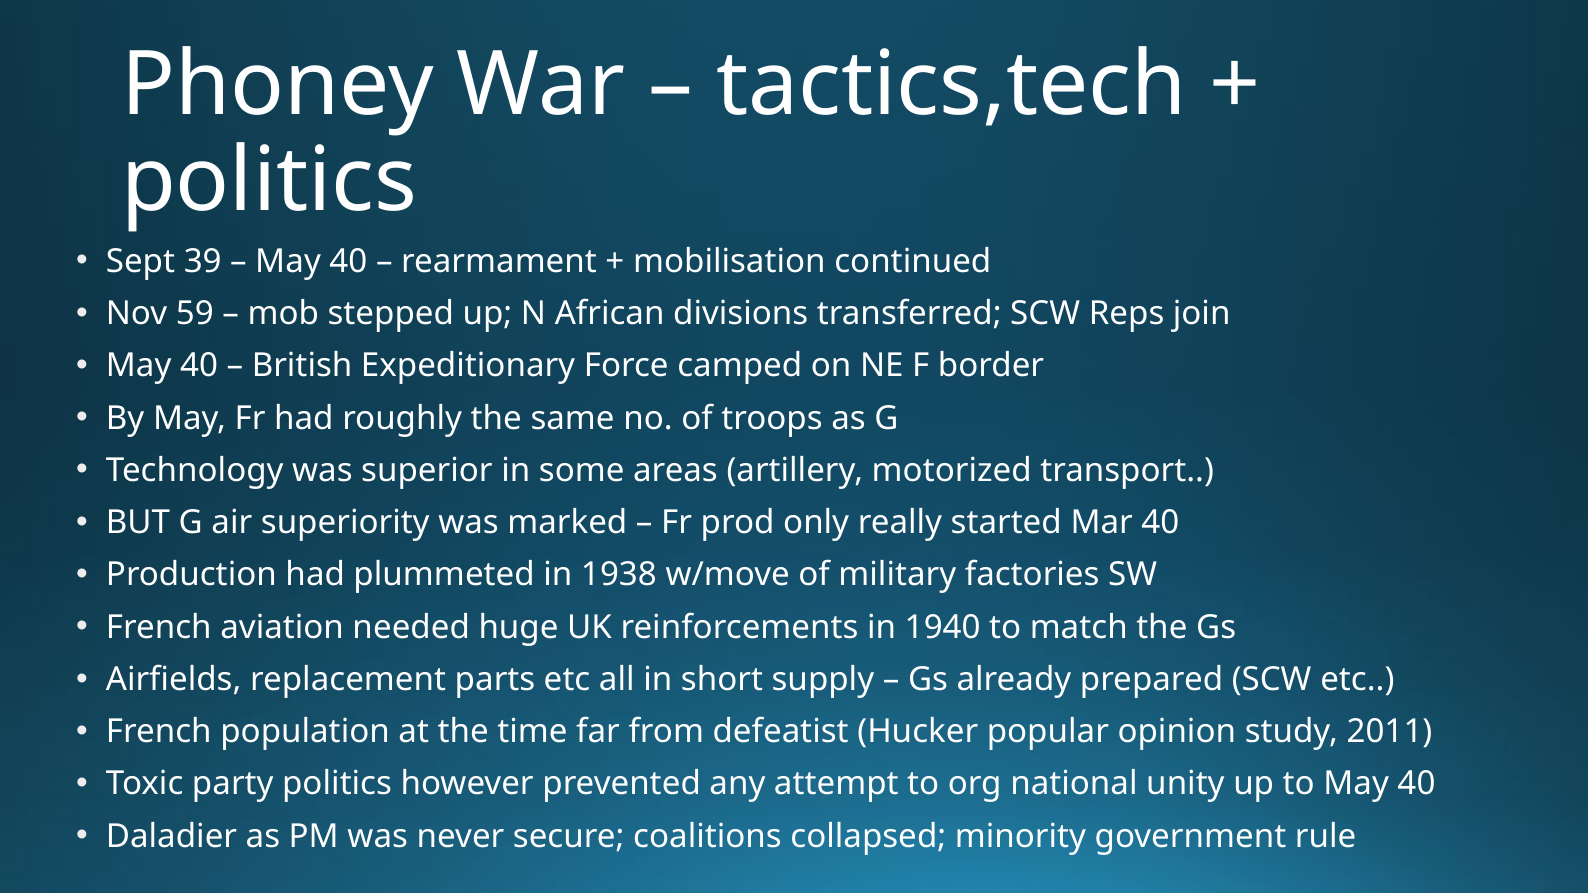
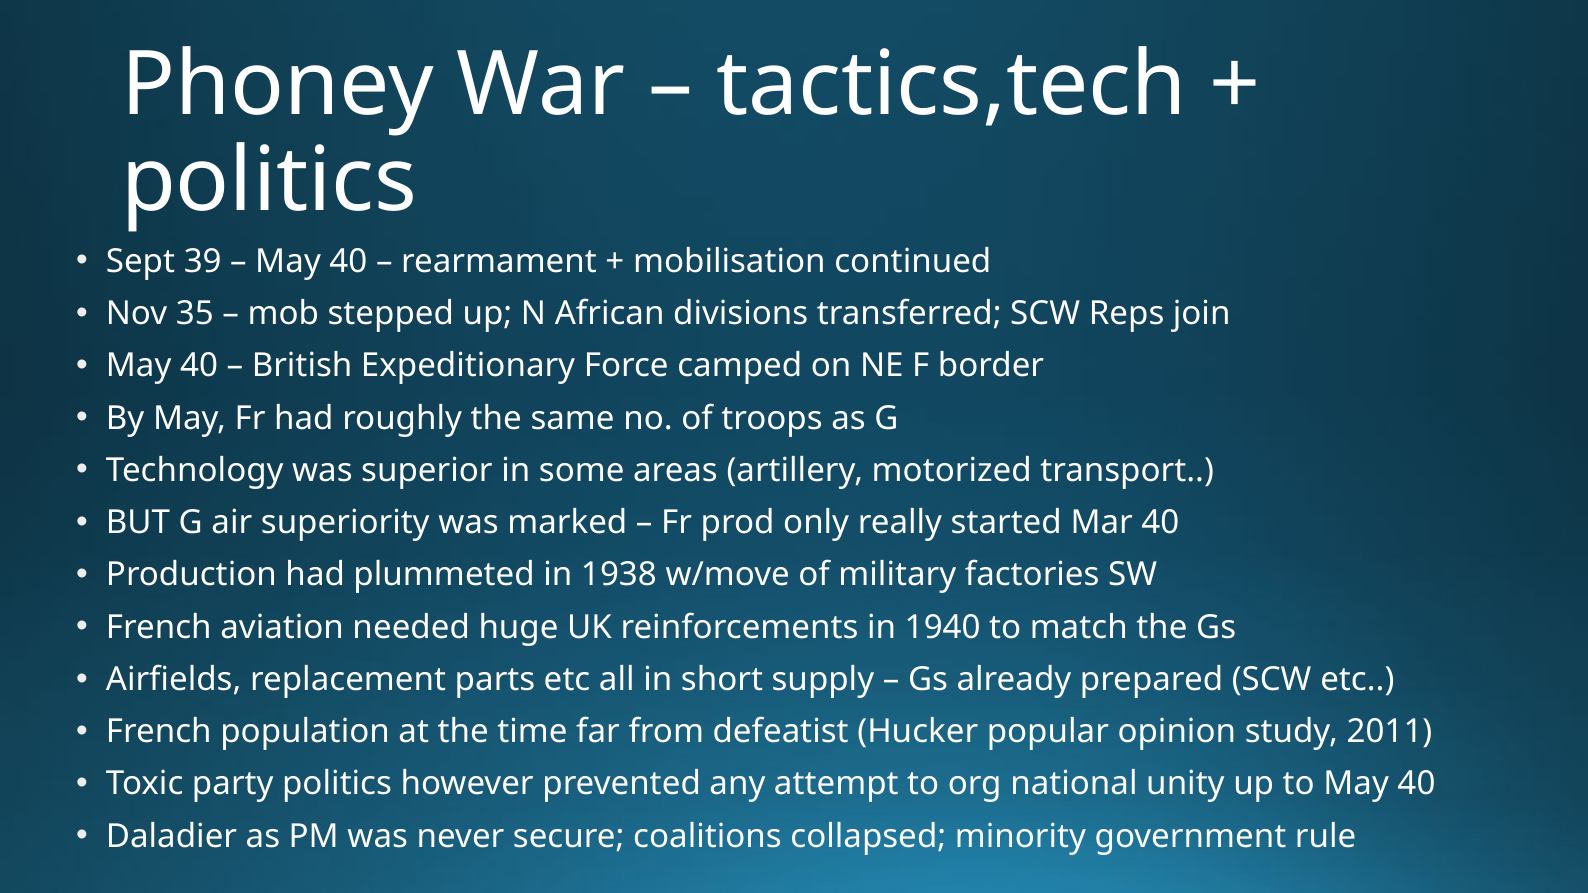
59: 59 -> 35
